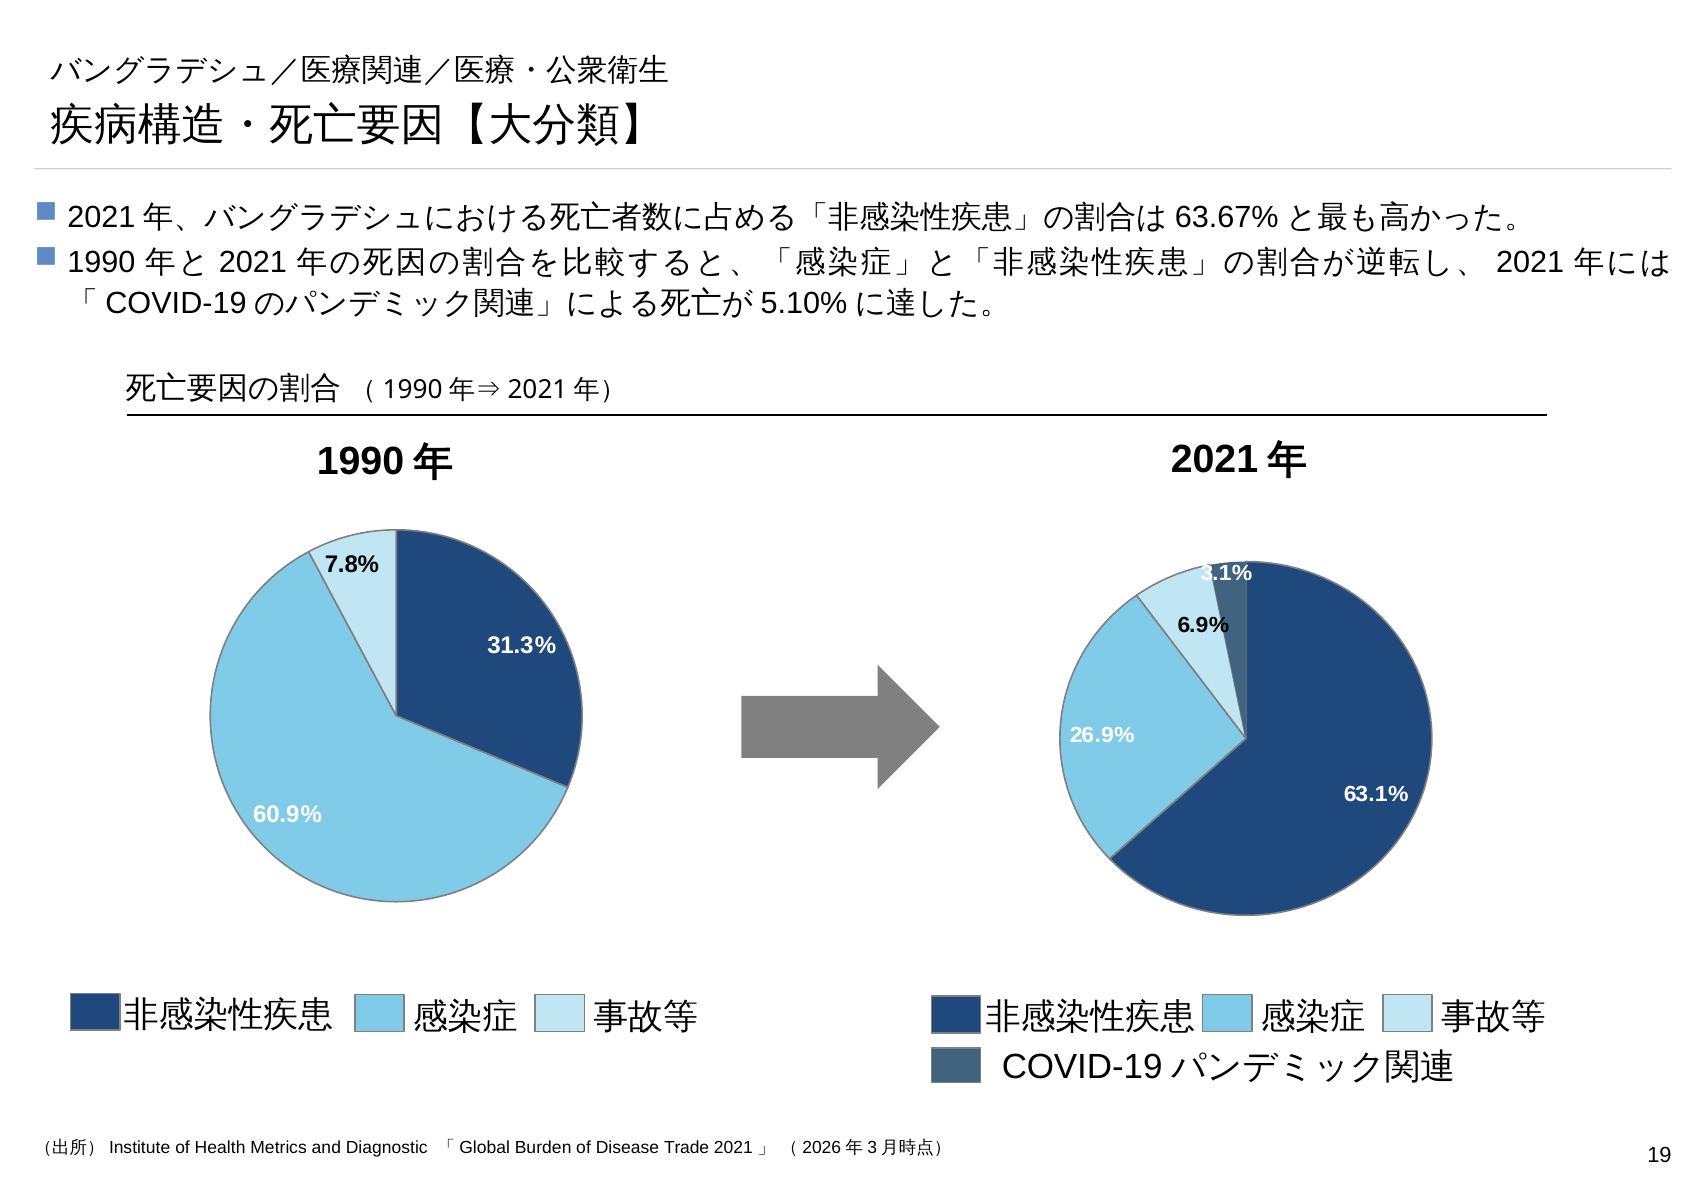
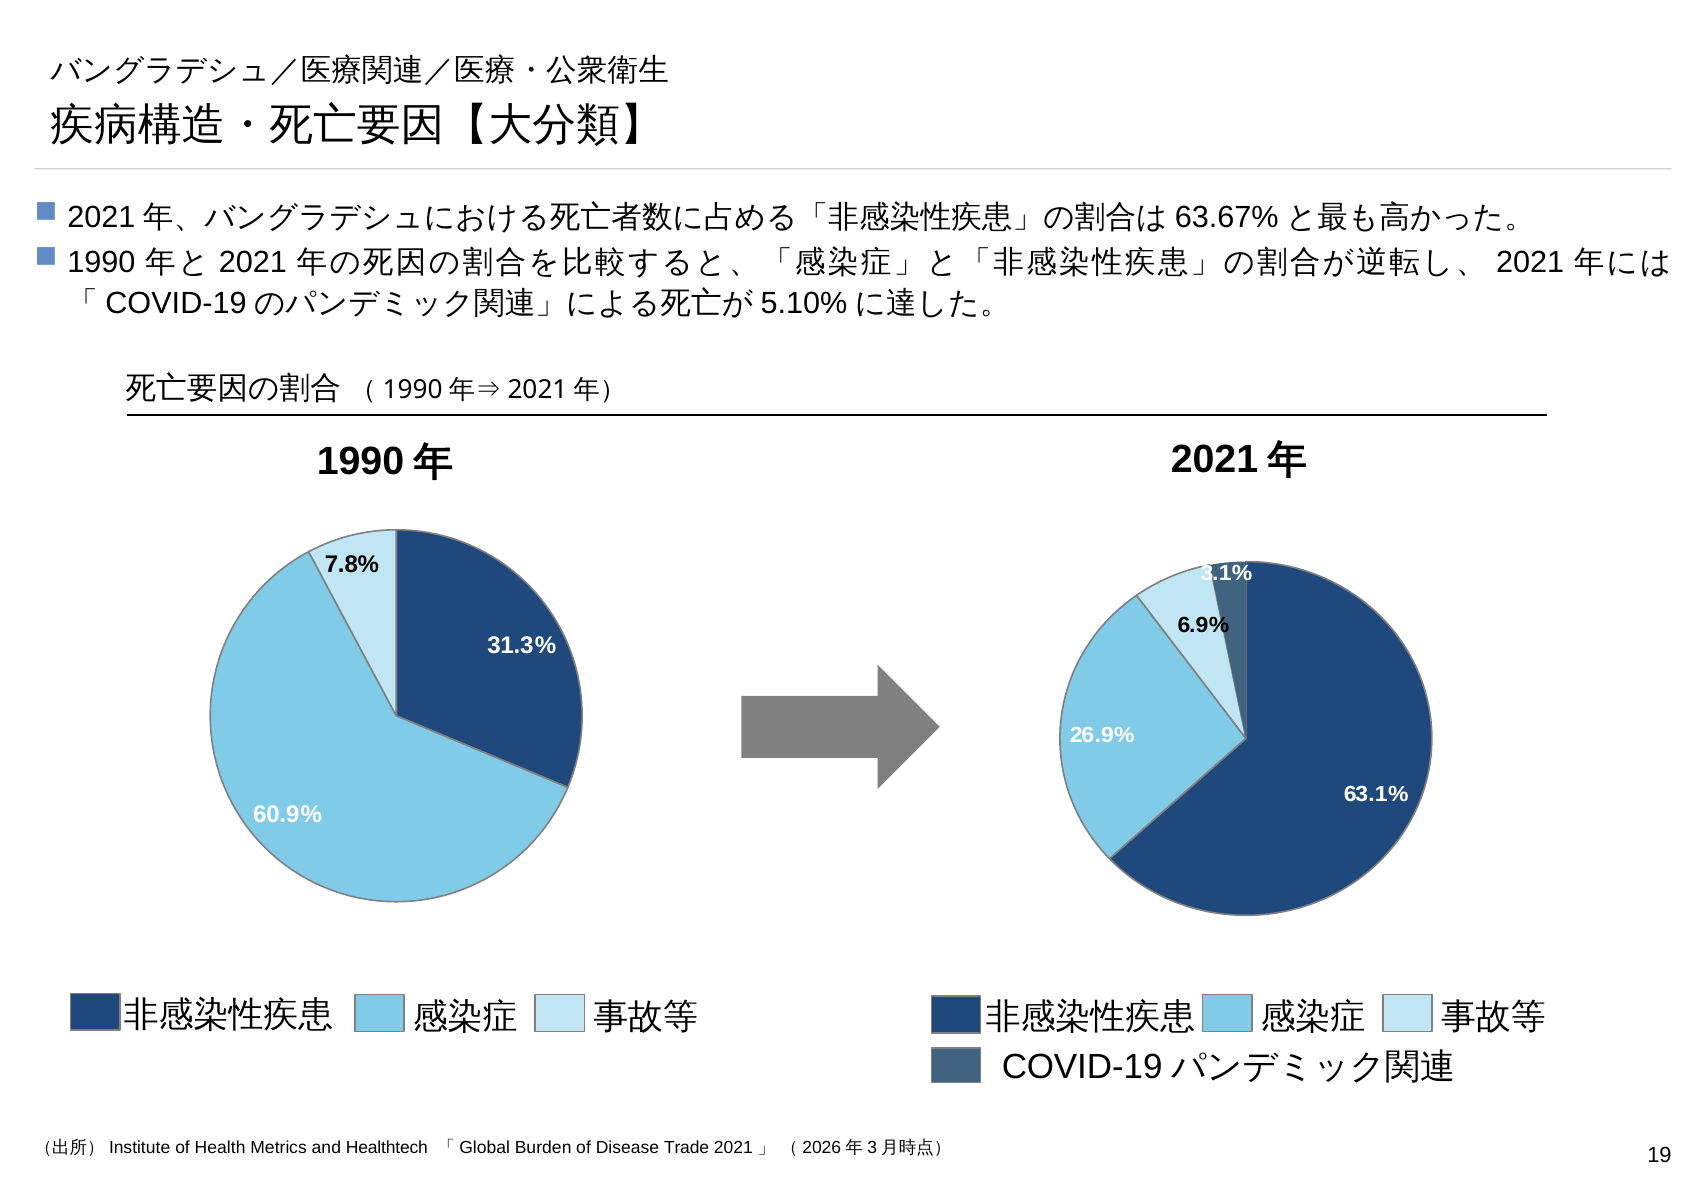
Diagnostic: Diagnostic -> Healthtech
